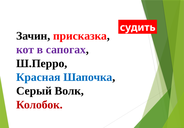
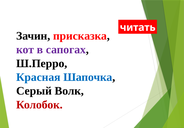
судить: судить -> читать
